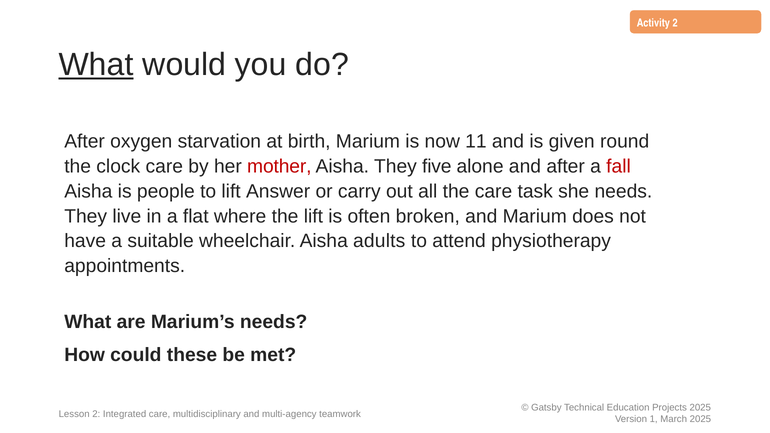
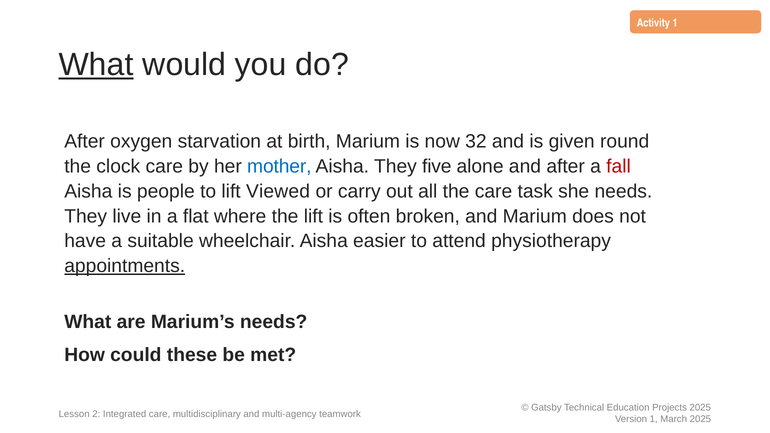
Activity 2: 2 -> 1
11: 11 -> 32
mother colour: red -> blue
Answer: Answer -> Viewed
adults: adults -> easier
appointments underline: none -> present
